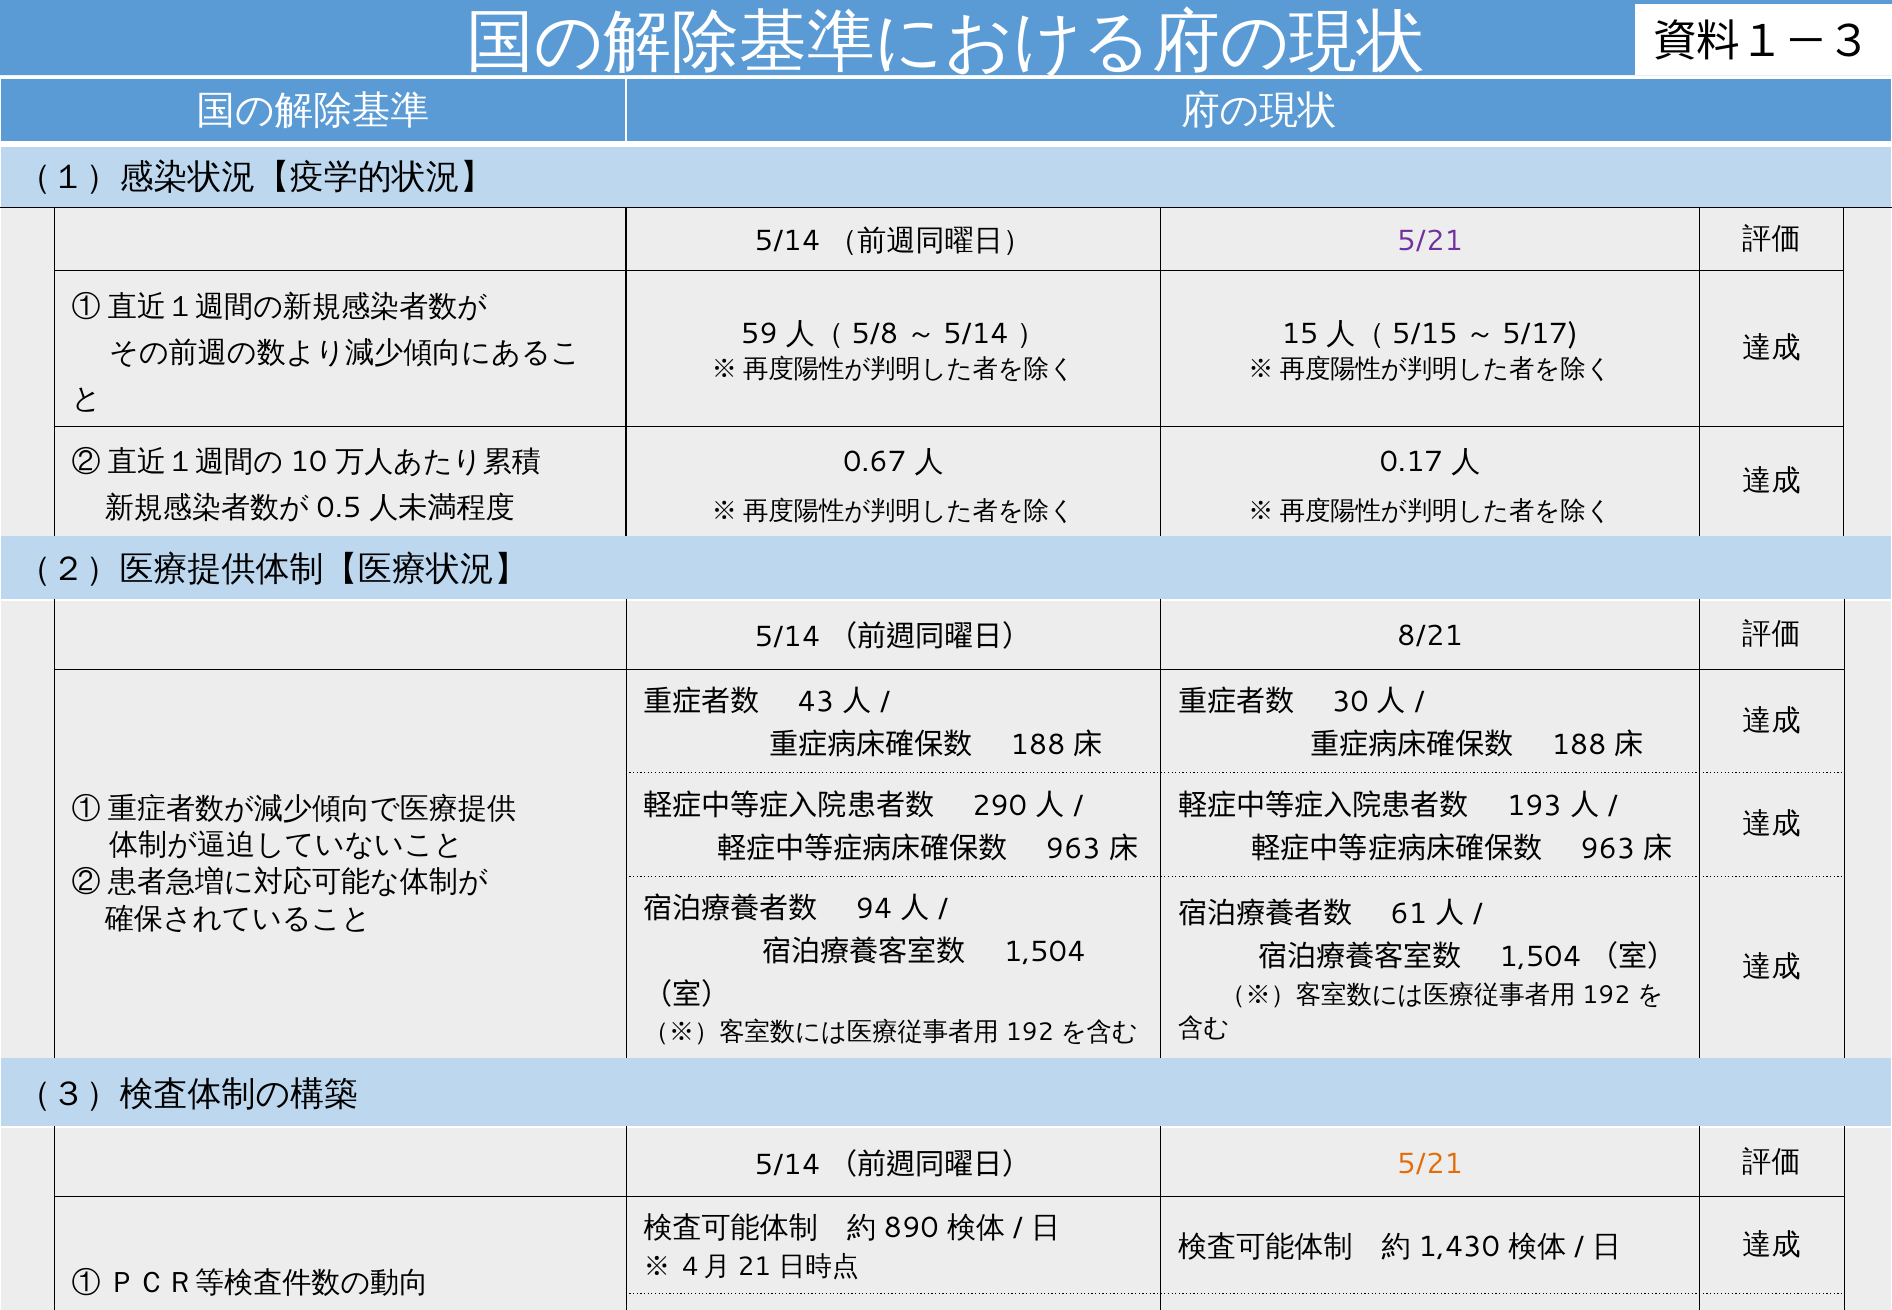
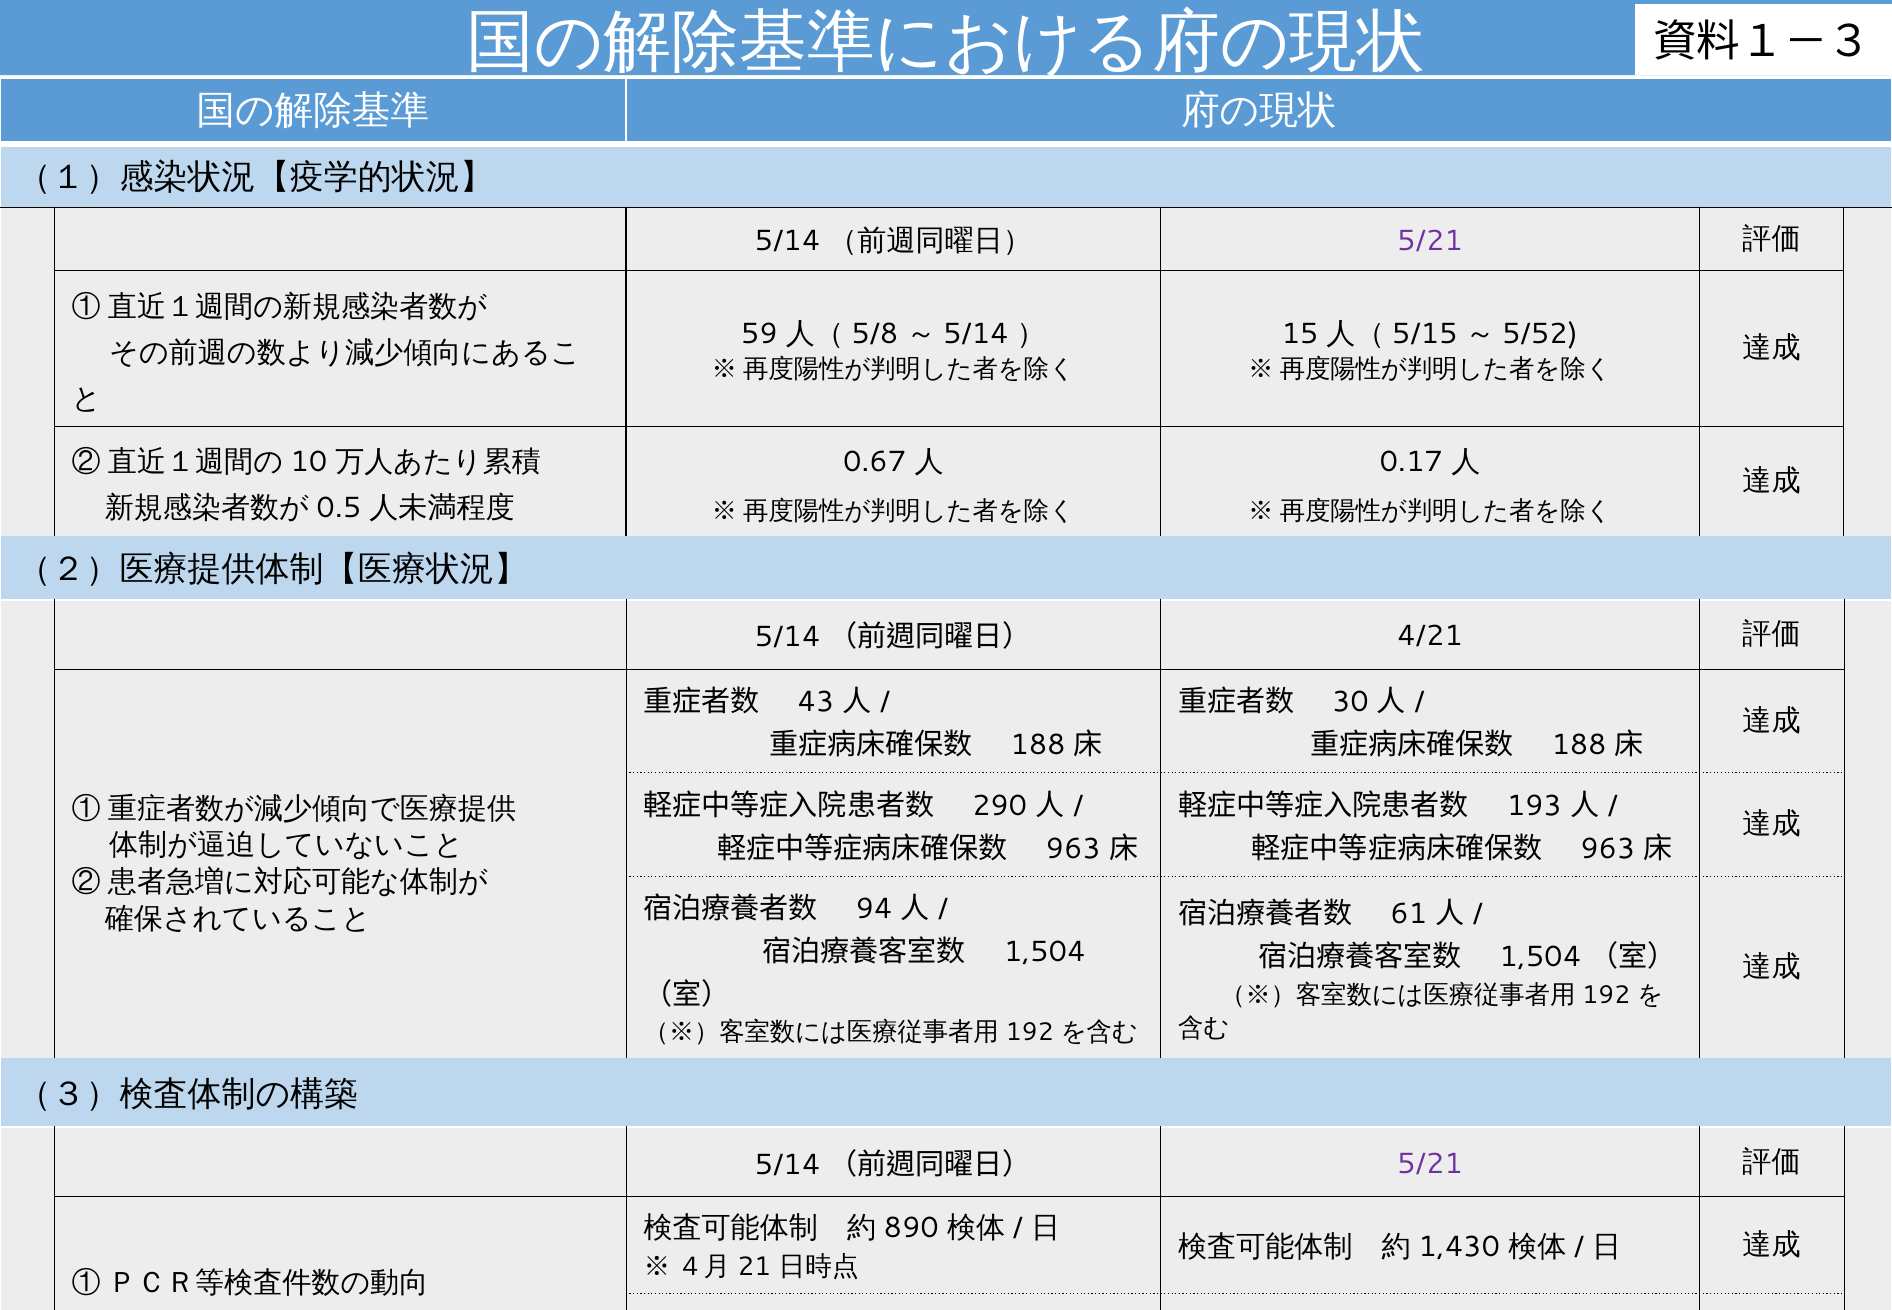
5/17: 5/17 -> 5/52
8/21: 8/21 -> 4/21
5/21 at (1430, 1163) colour: orange -> purple
